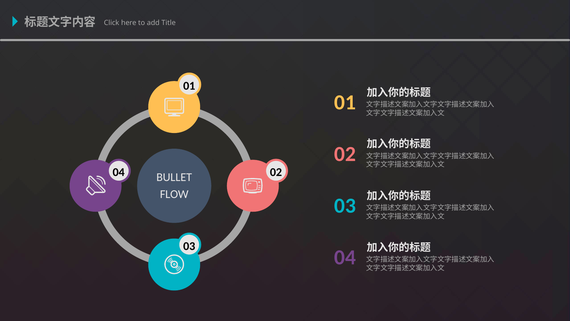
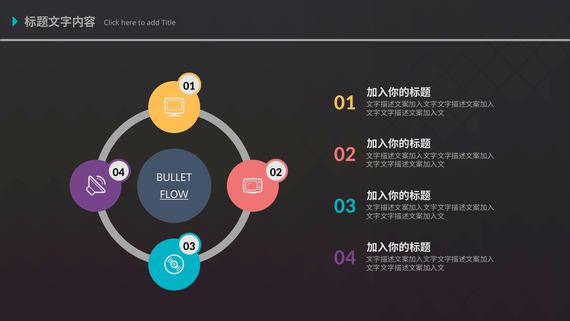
FLOW underline: none -> present
